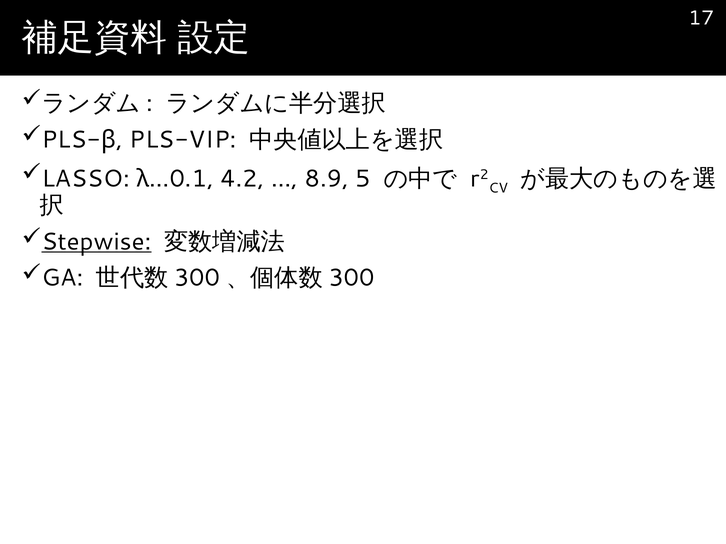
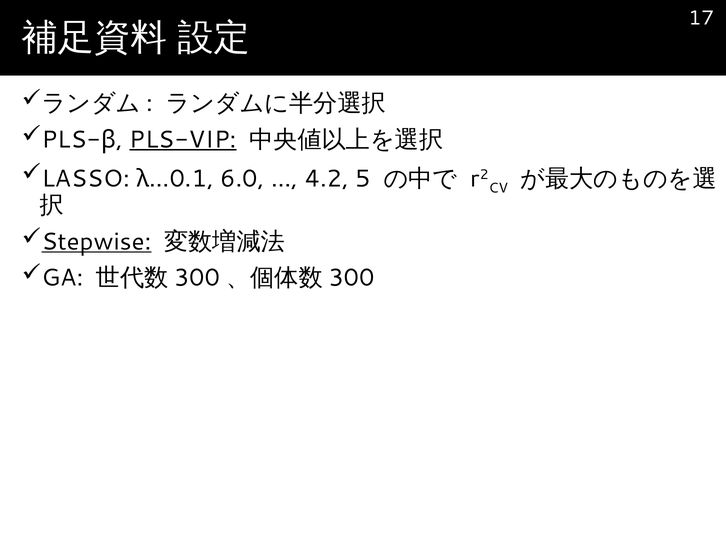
PLS-VIP underline: none -> present
4.2: 4.2 -> 6.0
8.9: 8.9 -> 4.2
